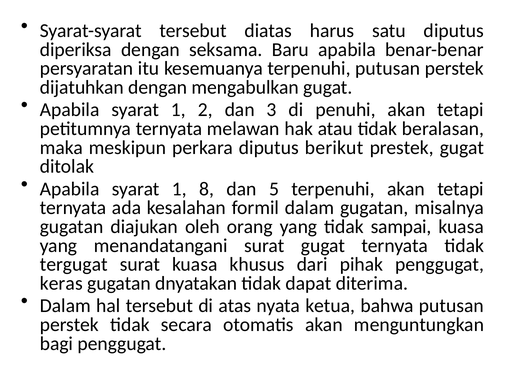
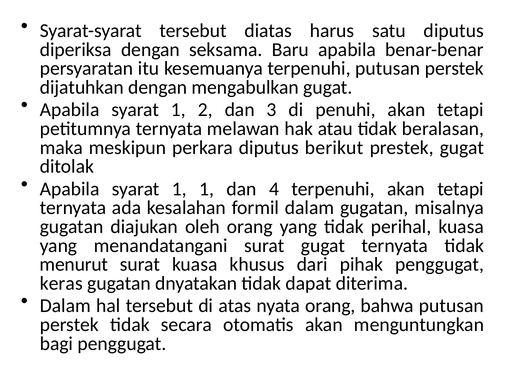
1 8: 8 -> 1
5: 5 -> 4
sampai: sampai -> perihal
tergugat: tergugat -> menurut
nyata ketua: ketua -> orang
